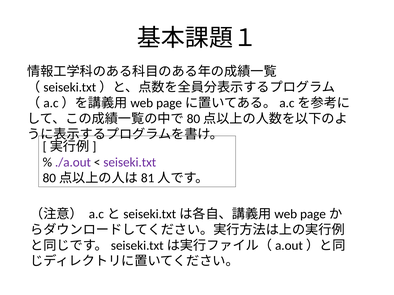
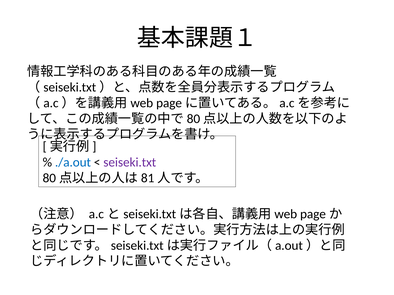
./a.out colour: purple -> blue
